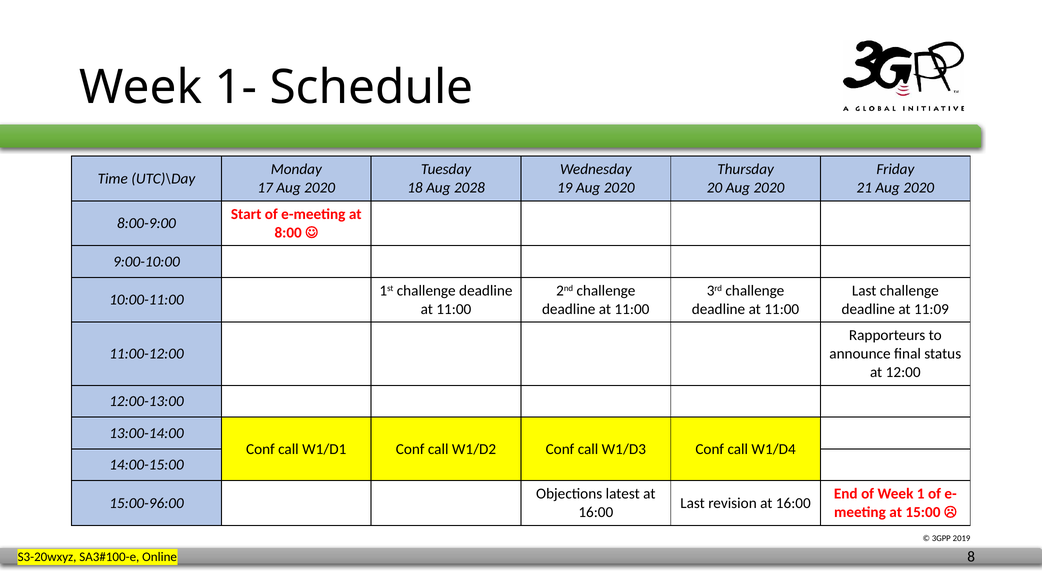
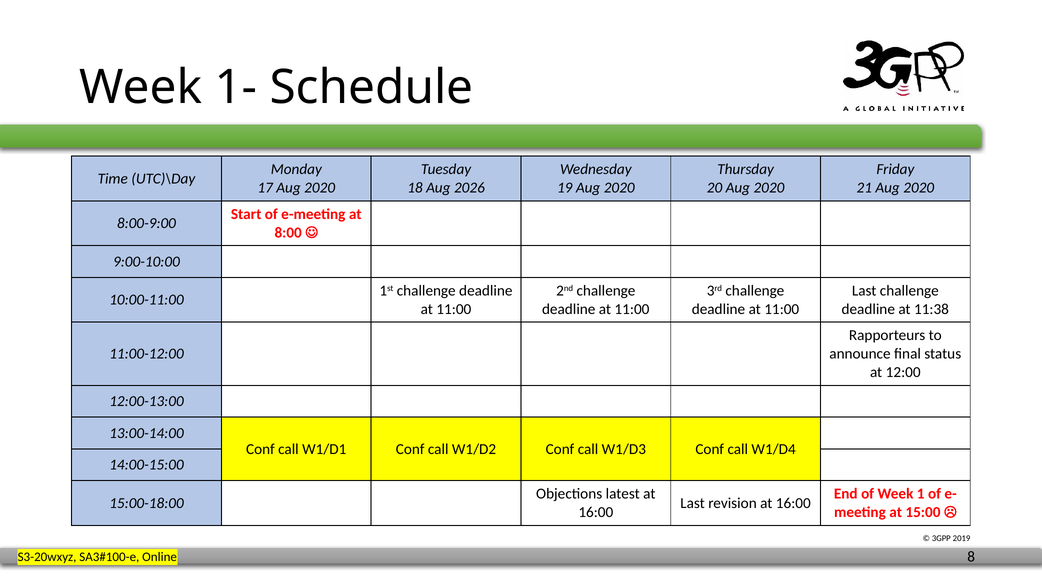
2028: 2028 -> 2026
11:09: 11:09 -> 11:38
15:00-96:00: 15:00-96:00 -> 15:00-18:00
